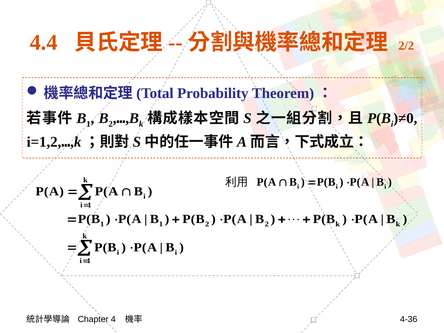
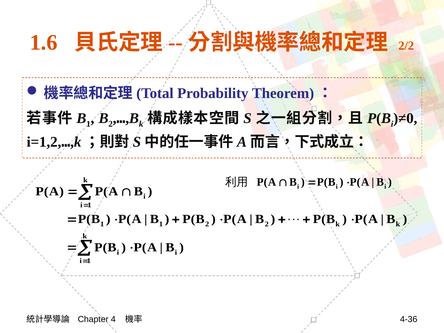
4.4: 4.4 -> 1.6
